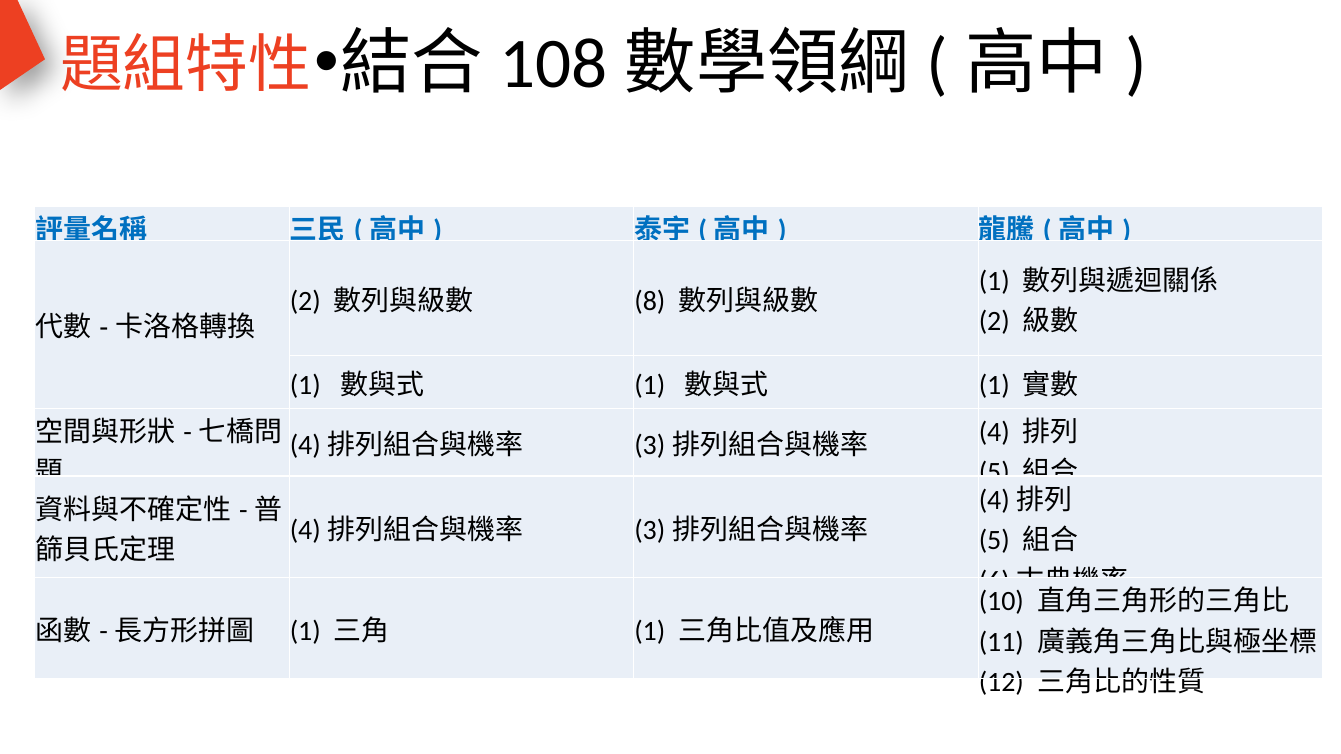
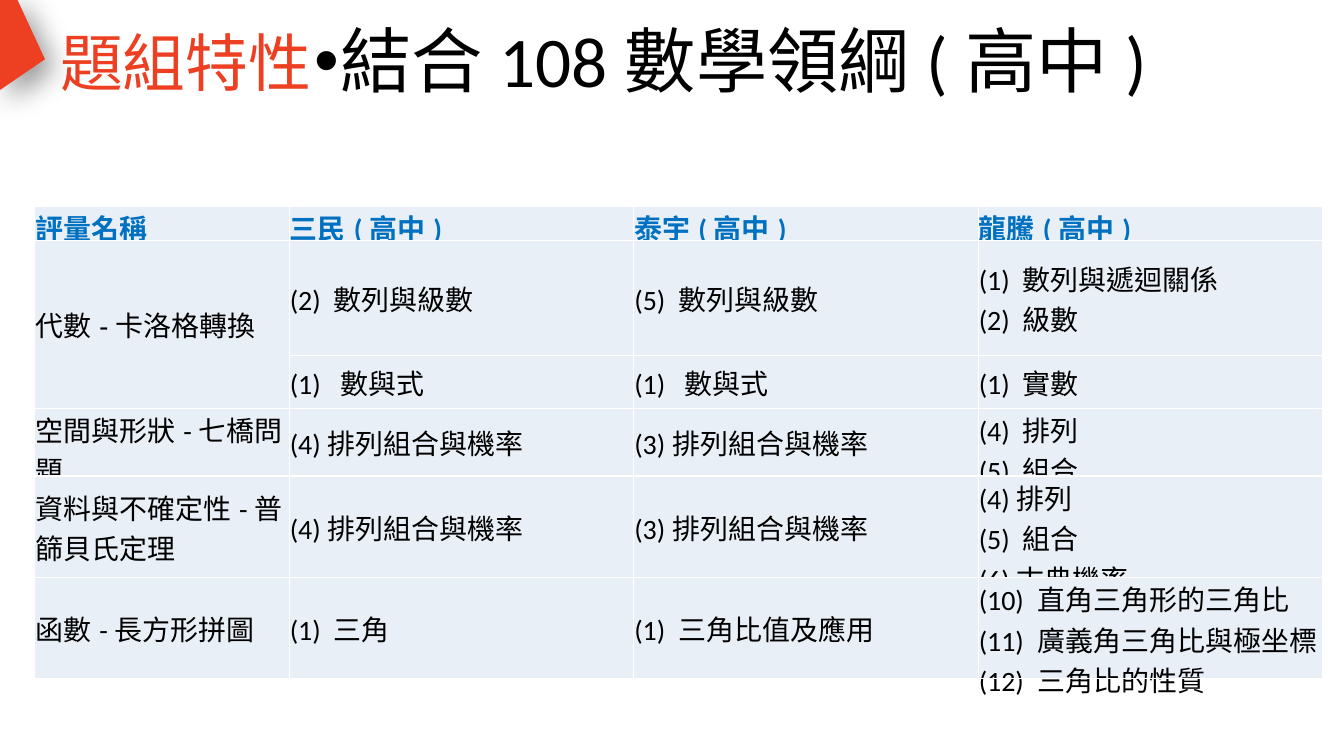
8 at (650, 301): 8 -> 5
